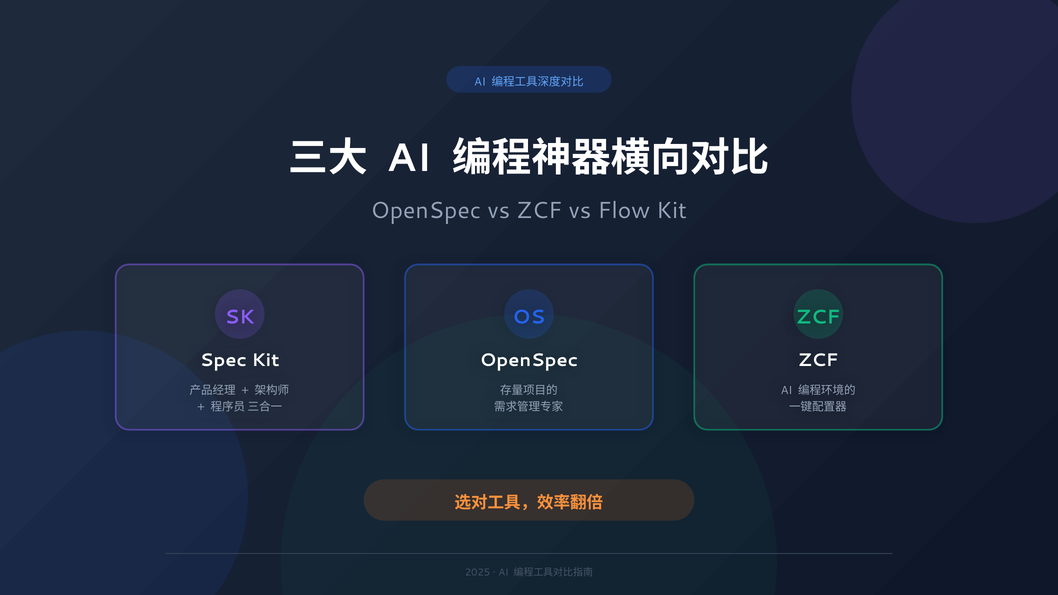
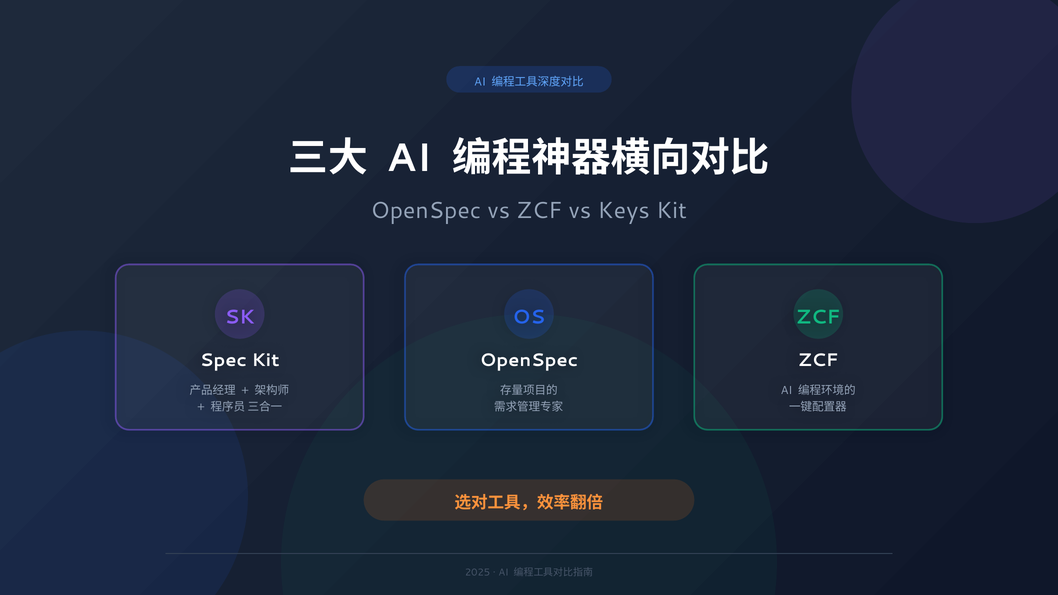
Flow: Flow -> Keys
